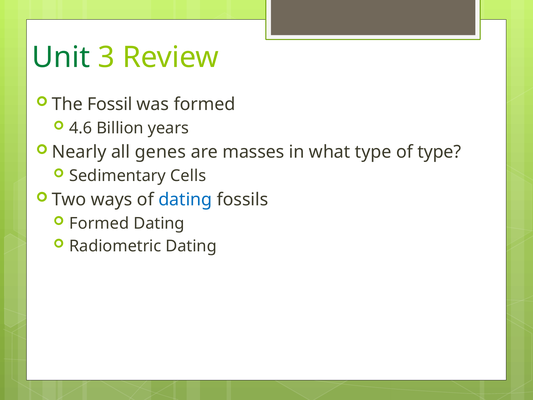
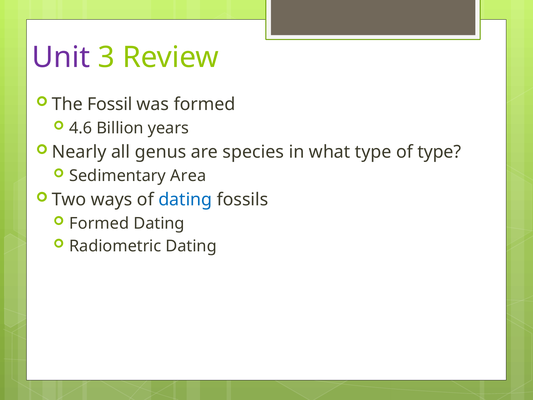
Unit colour: green -> purple
genes: genes -> genus
masses: masses -> species
Cells: Cells -> Area
